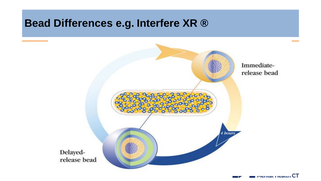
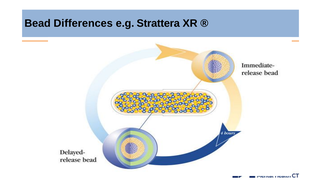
Interfere: Interfere -> Strattera
